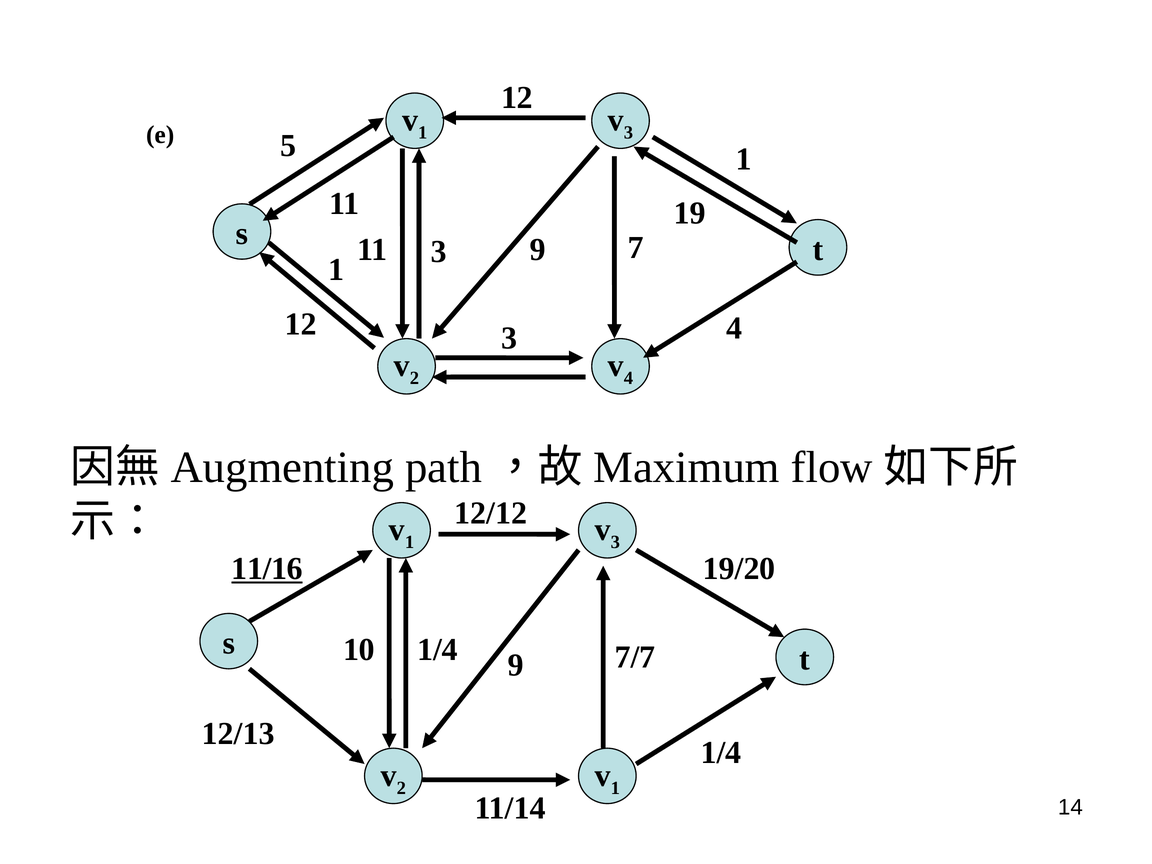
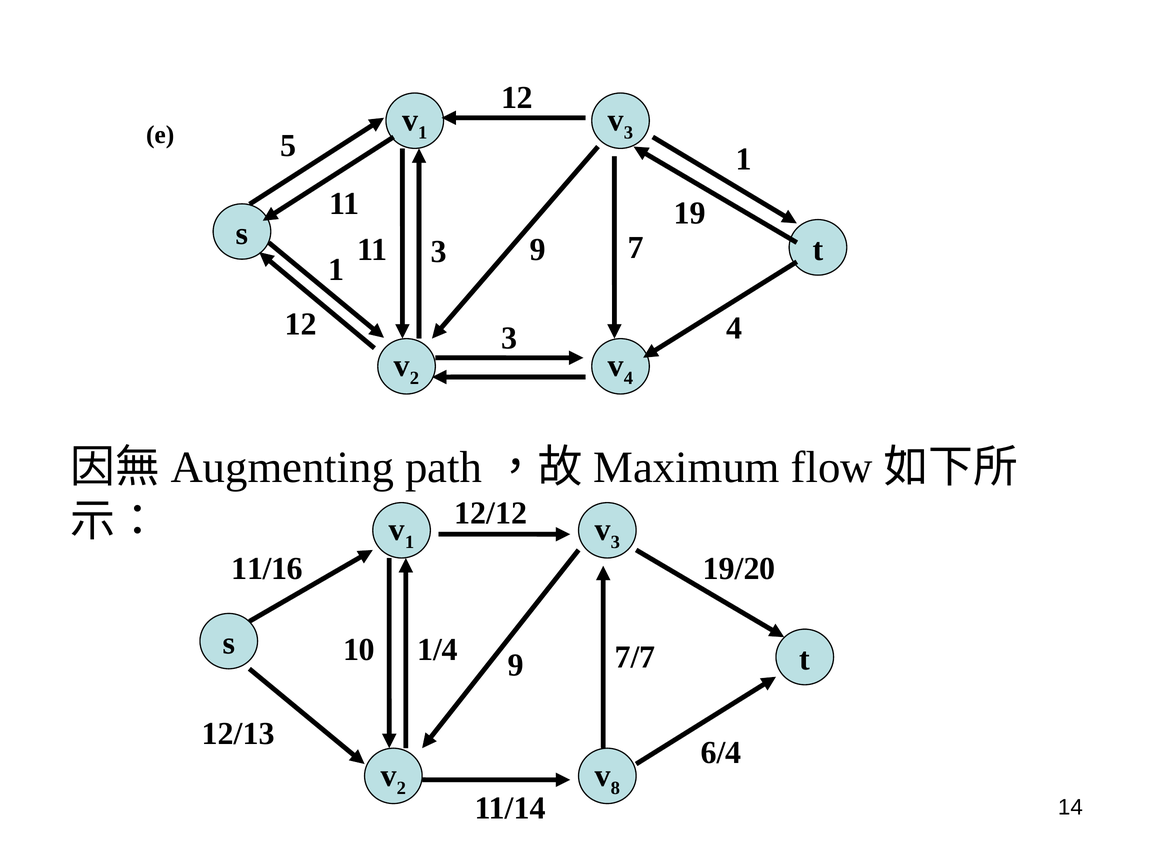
11/16 underline: present -> none
1/4 at (721, 753): 1/4 -> 6/4
1 at (615, 788): 1 -> 8
